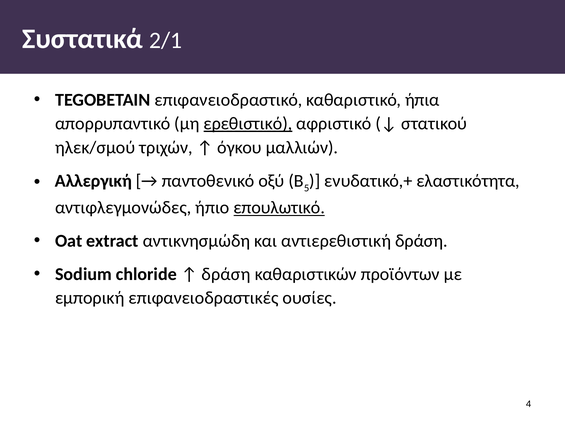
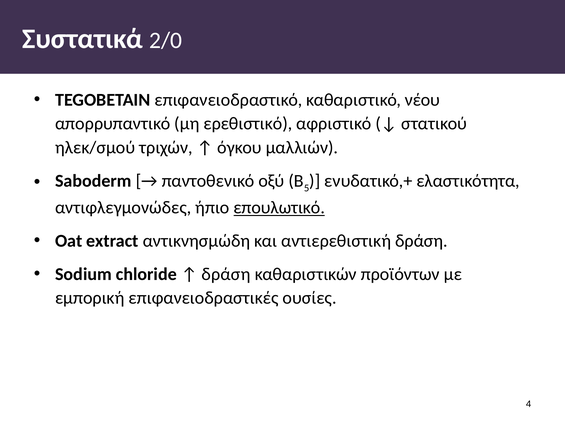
2/1: 2/1 -> 2/0
ήπια: ήπια -> νέου
ερεθιστικό underline: present -> none
Αλλεργική: Αλλεργική -> Saboderm
